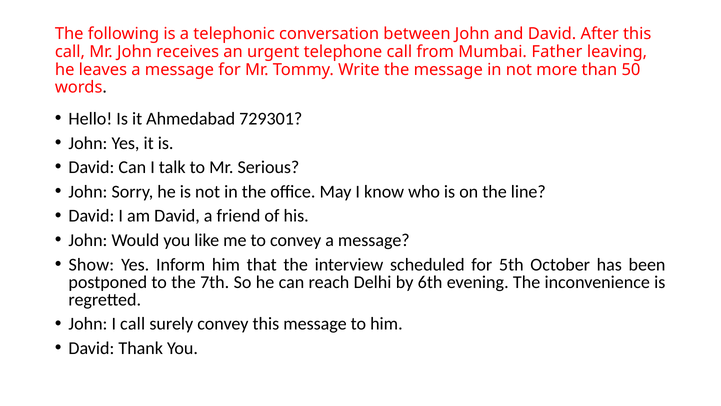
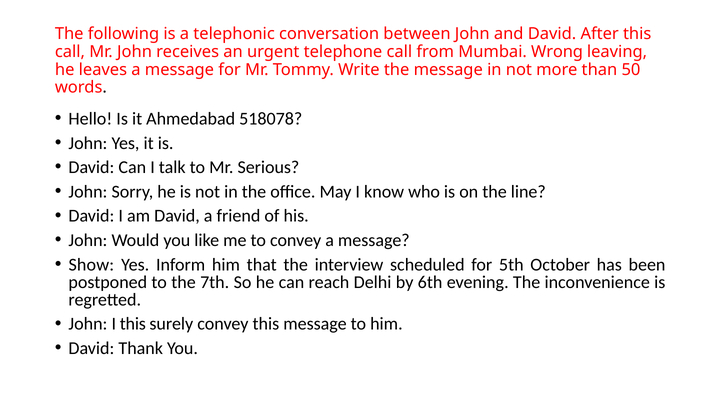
Father: Father -> Wrong
729301: 729301 -> 518078
I call: call -> this
